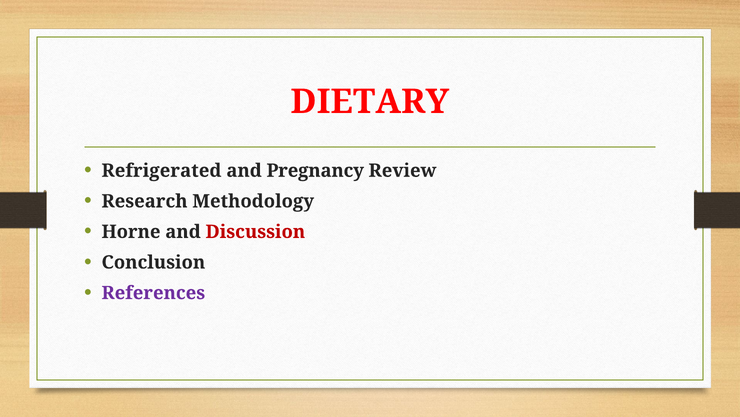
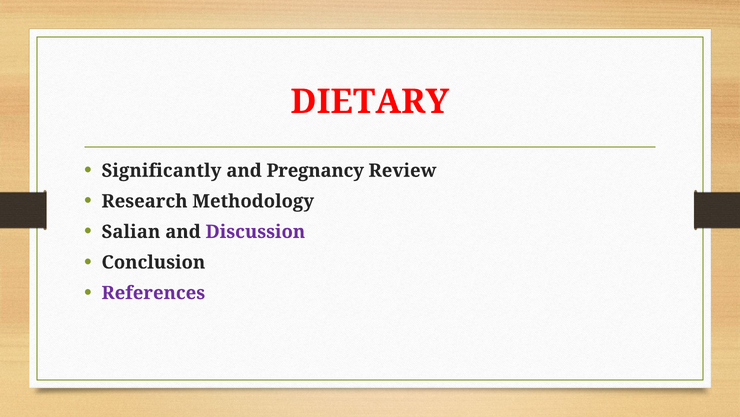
Refrigerated: Refrigerated -> Significantly
Horne: Horne -> Salian
Discussion colour: red -> purple
